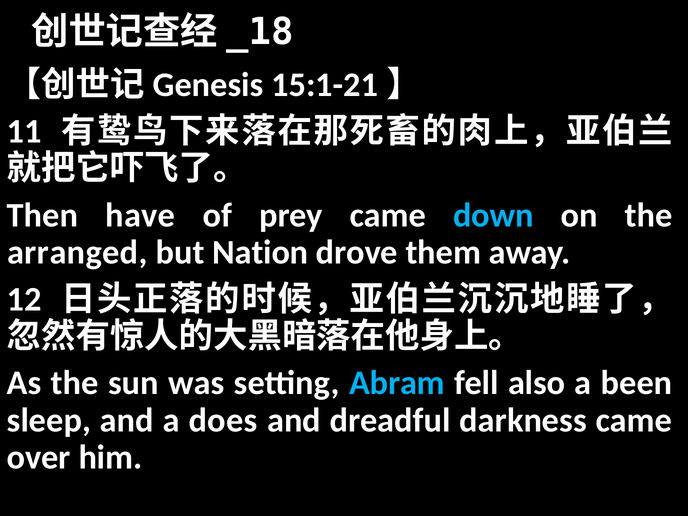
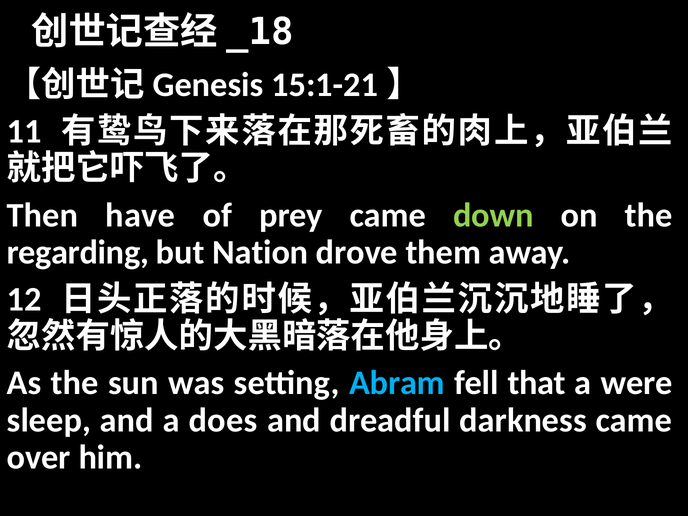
down colour: light blue -> light green
arranged: arranged -> regarding
also: also -> that
been: been -> were
